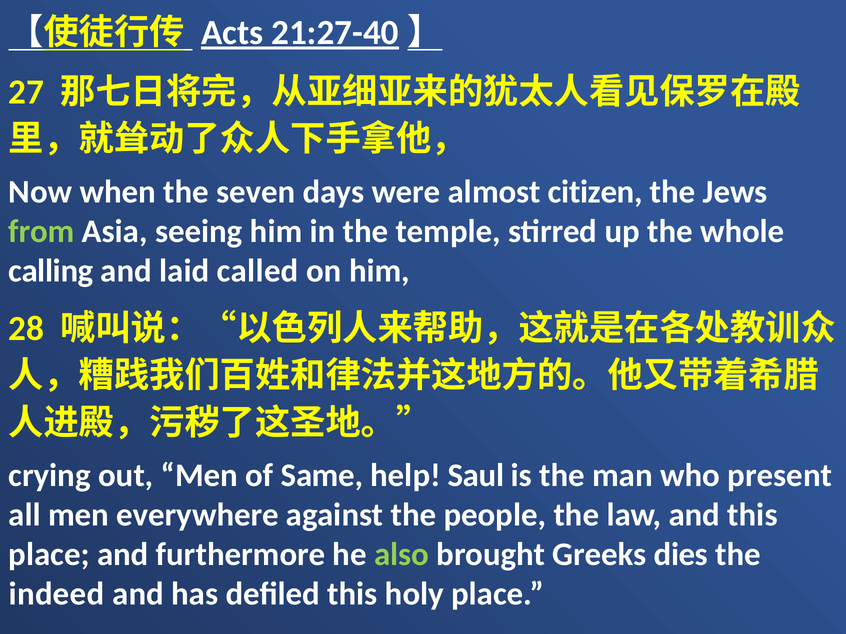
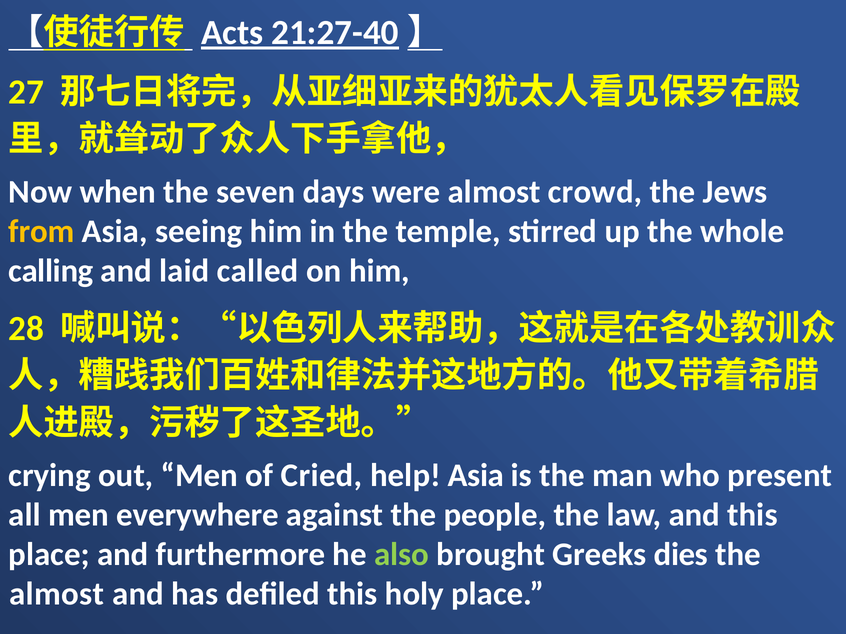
citizen: citizen -> crowd
from colour: light green -> yellow
Same: Same -> Cried
help Saul: Saul -> Asia
indeed at (57, 594): indeed -> almost
